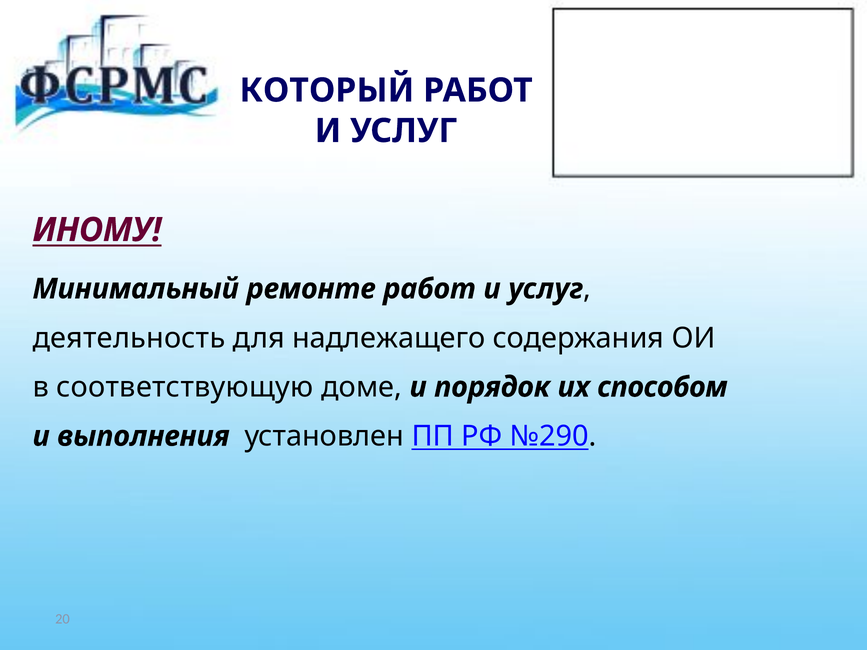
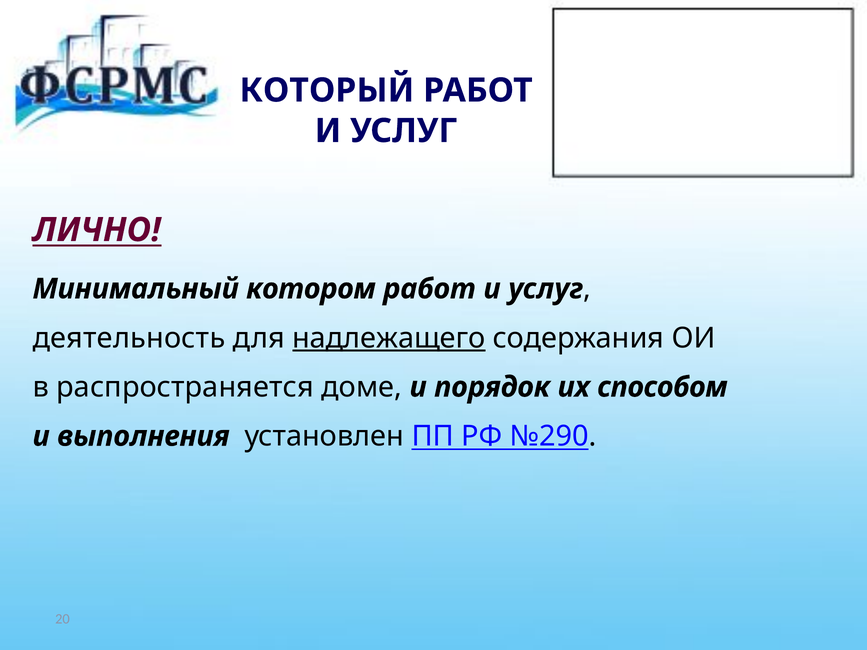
ИНОМУ: ИНОМУ -> ЛИЧНО
ремонте: ремонте -> котором
надлежащего underline: none -> present
соответствующую: соответствующую -> распространяется
